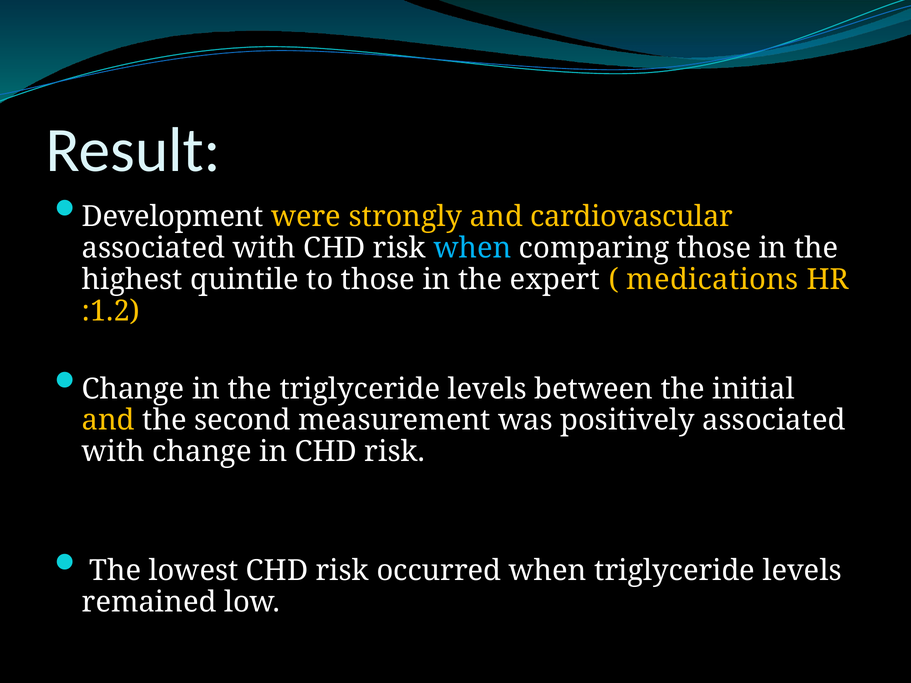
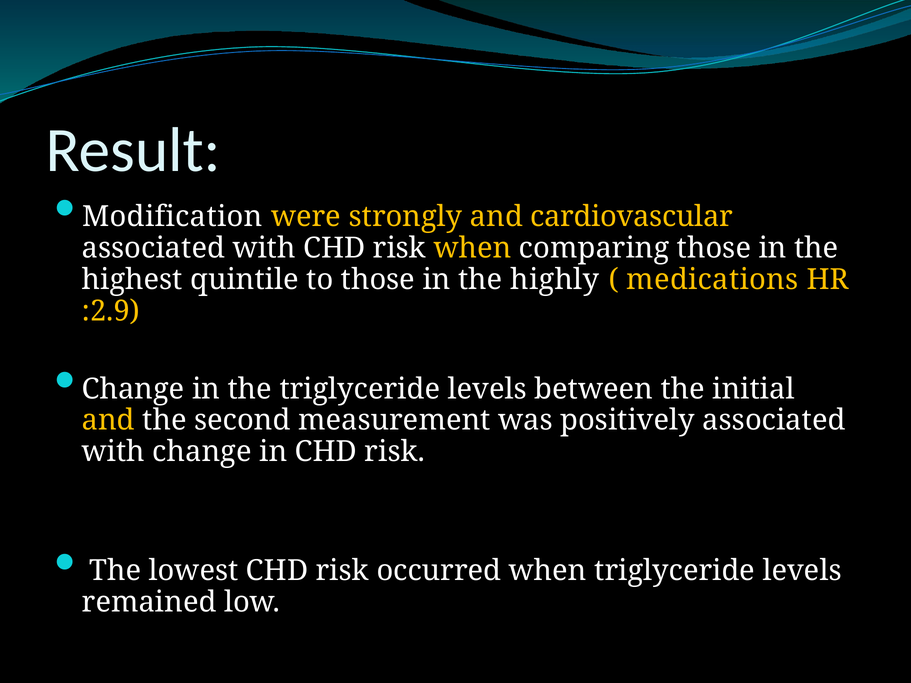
Development: Development -> Modification
when at (473, 248) colour: light blue -> yellow
expert: expert -> highly
:1.2: :1.2 -> :2.9
